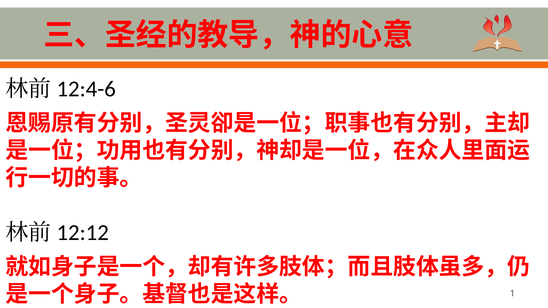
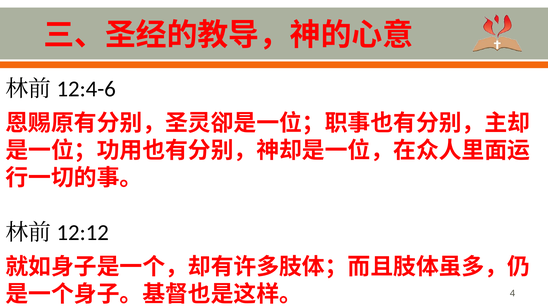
1: 1 -> 4
